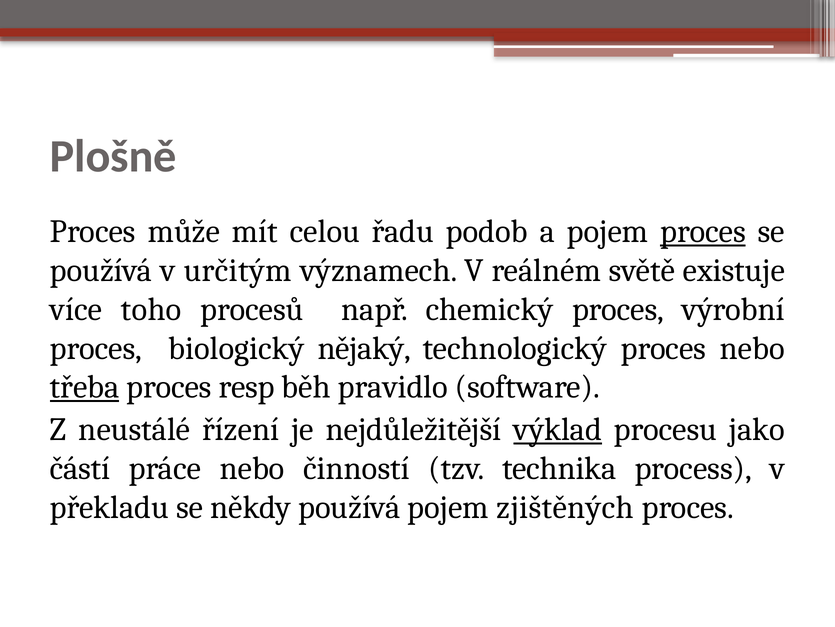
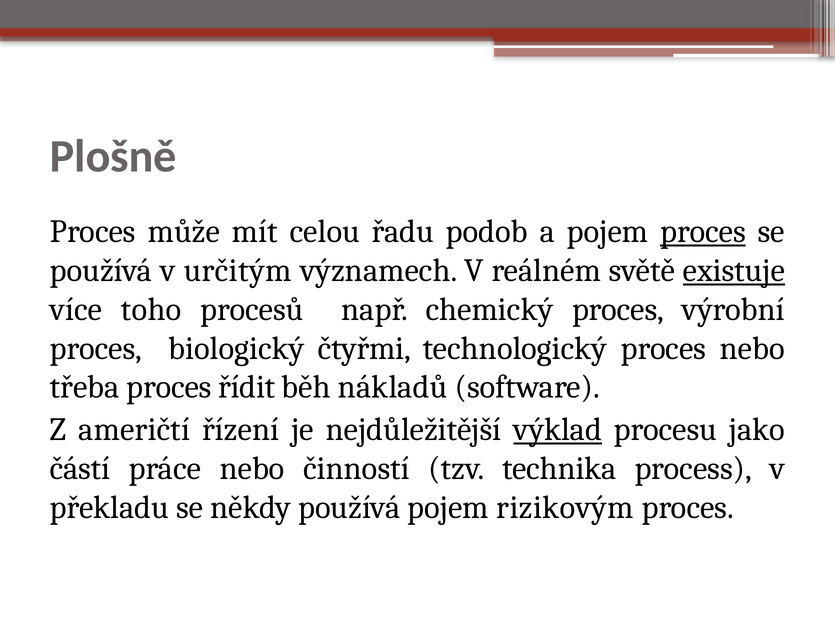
existuje underline: none -> present
nějaký: nějaký -> čtyřmi
třeba underline: present -> none
resp: resp -> řídit
pravidlo: pravidlo -> nákladů
neustálé: neustálé -> američtí
zjištěných: zjištěných -> rizikovým
